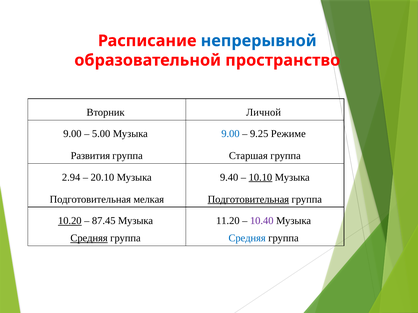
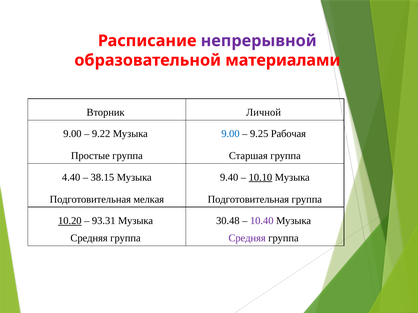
непрерывной colour: blue -> purple
пространство: пространство -> материалами
5.00: 5.00 -> 9.22
Режиме: Режиме -> Рабочая
Развития: Развития -> Простые
2.94: 2.94 -> 4.40
20.10: 20.10 -> 38.15
Подготовительная at (248, 200) underline: present -> none
87.45: 87.45 -> 93.31
11.20: 11.20 -> 30.48
Средняя at (89, 238) underline: present -> none
Средняя at (247, 238) colour: blue -> purple
